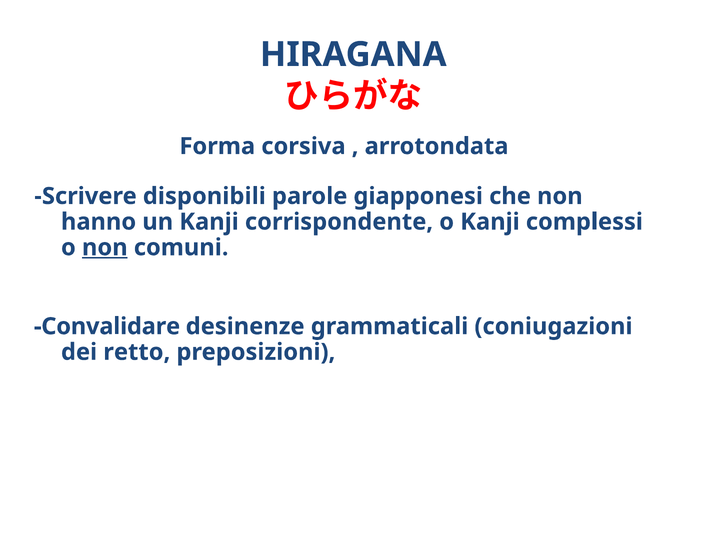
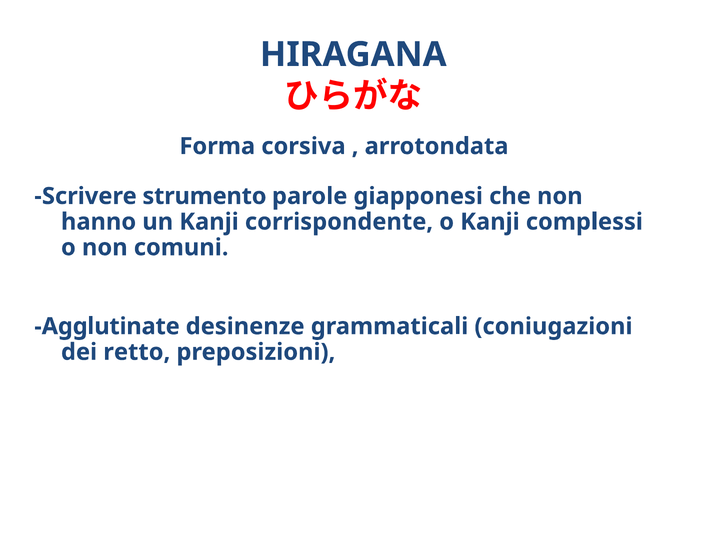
disponibili: disponibili -> strumento
non at (105, 247) underline: present -> none
Convalidare: Convalidare -> Agglutinate
